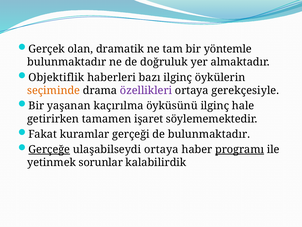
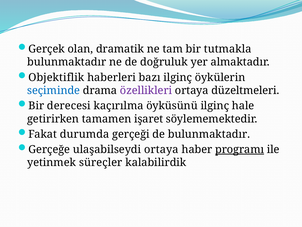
yöntemle: yöntemle -> tutmakla
seçiminde colour: orange -> blue
gerekçesiyle: gerekçesiyle -> düzeltmeleri
yaşanan: yaşanan -> derecesi
kuramlar: kuramlar -> durumda
Gerçeğe underline: present -> none
sorunlar: sorunlar -> süreçler
